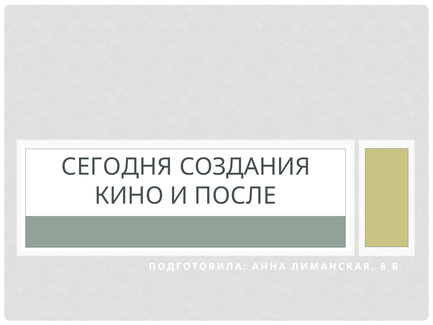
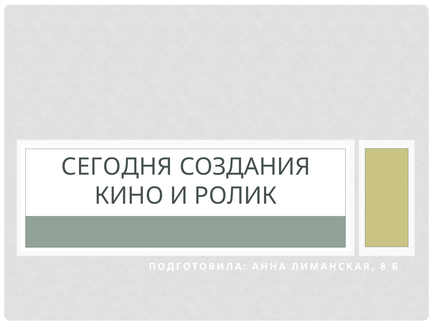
ПОСЛЕ: ПОСЛЕ -> РОЛИК
